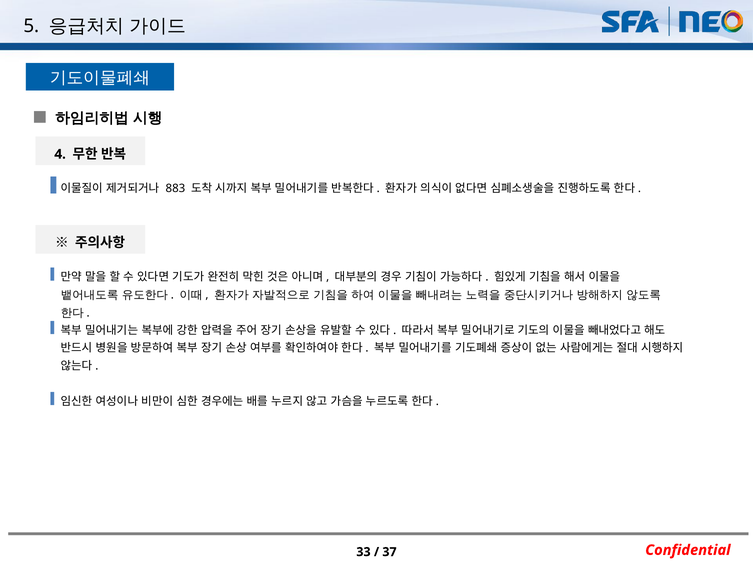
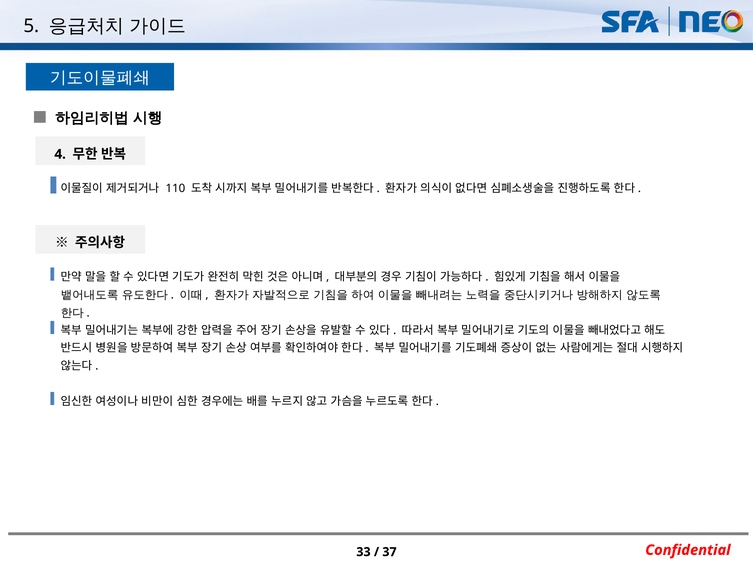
883: 883 -> 110
